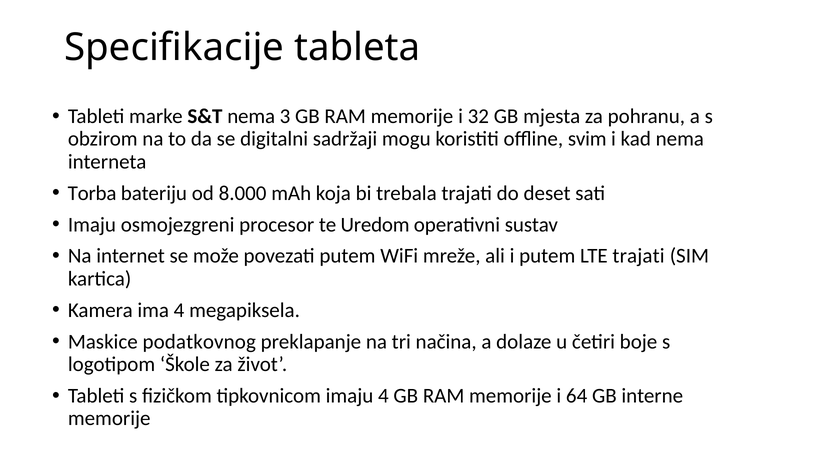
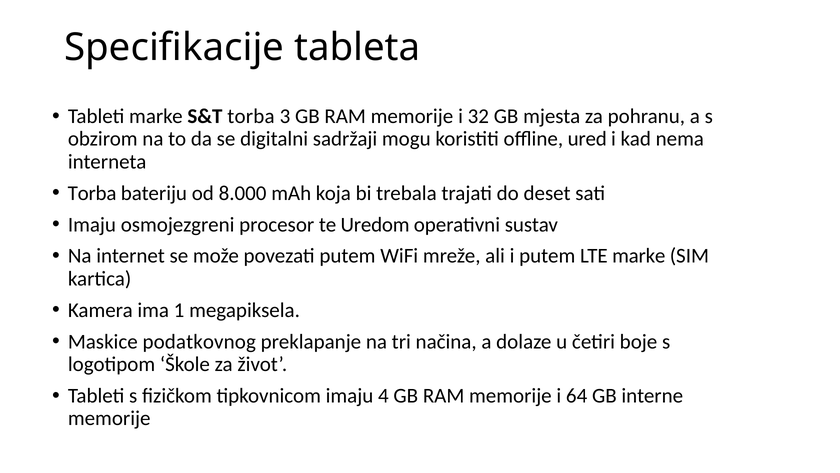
S&T nema: nema -> torba
svim: svim -> ured
LTE trajati: trajati -> marke
ima 4: 4 -> 1
